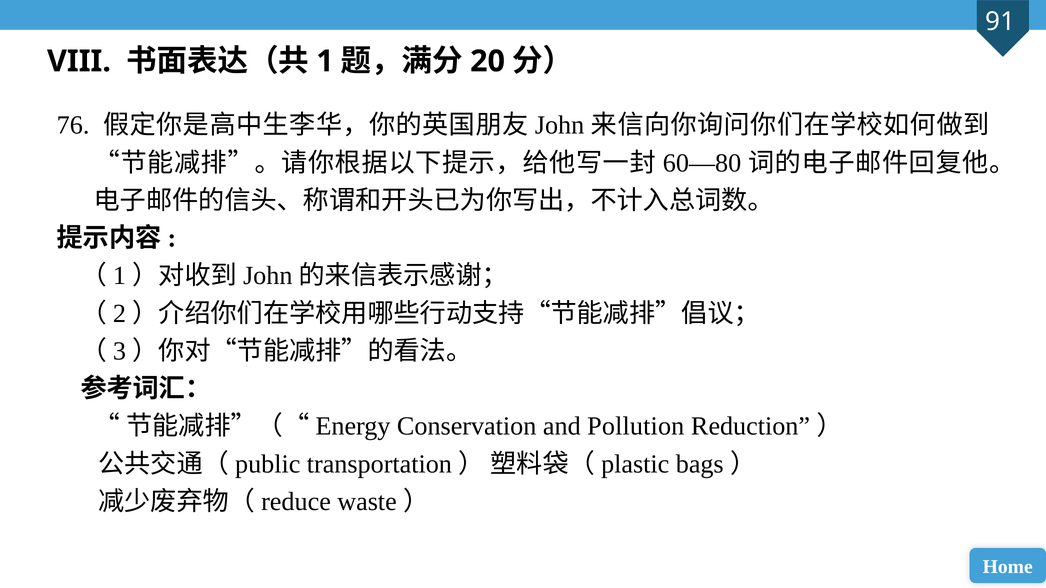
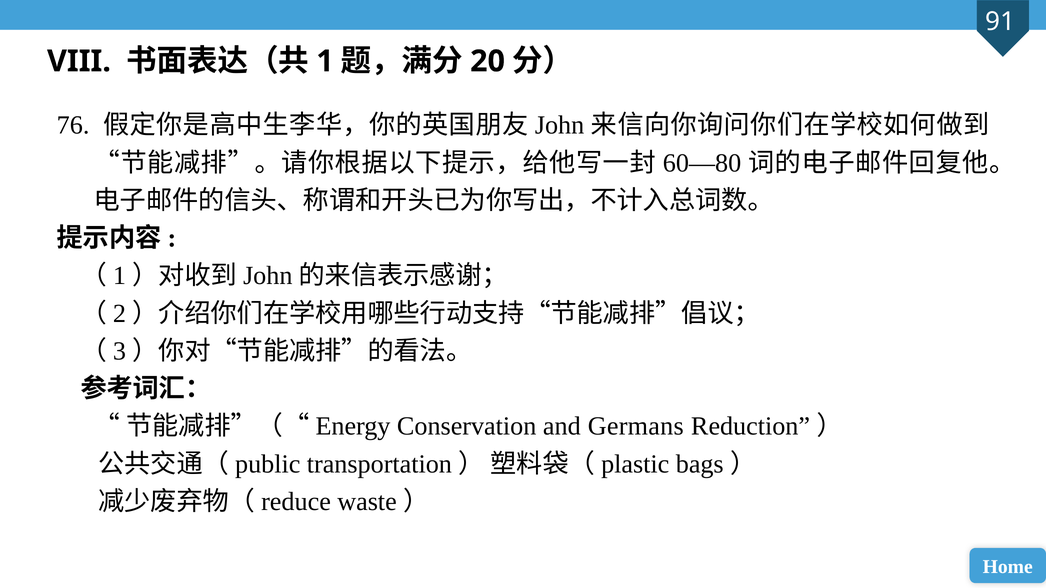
Pollution: Pollution -> Germans
